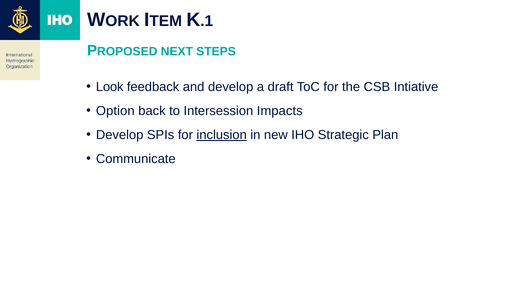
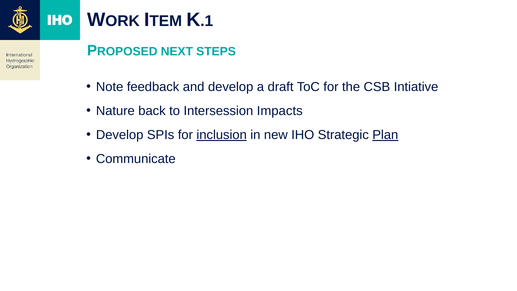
Look: Look -> Note
Option: Option -> Nature
Plan underline: none -> present
